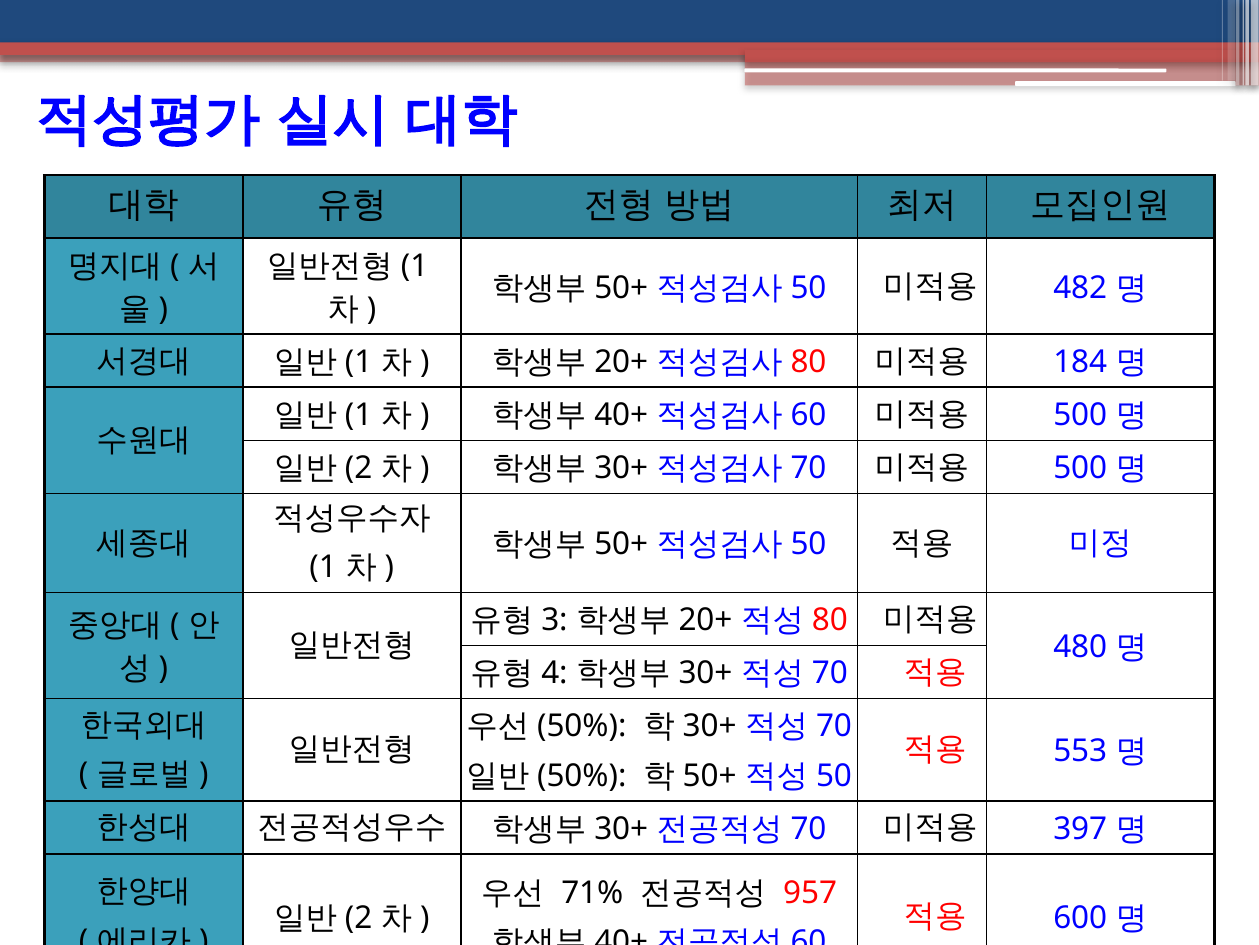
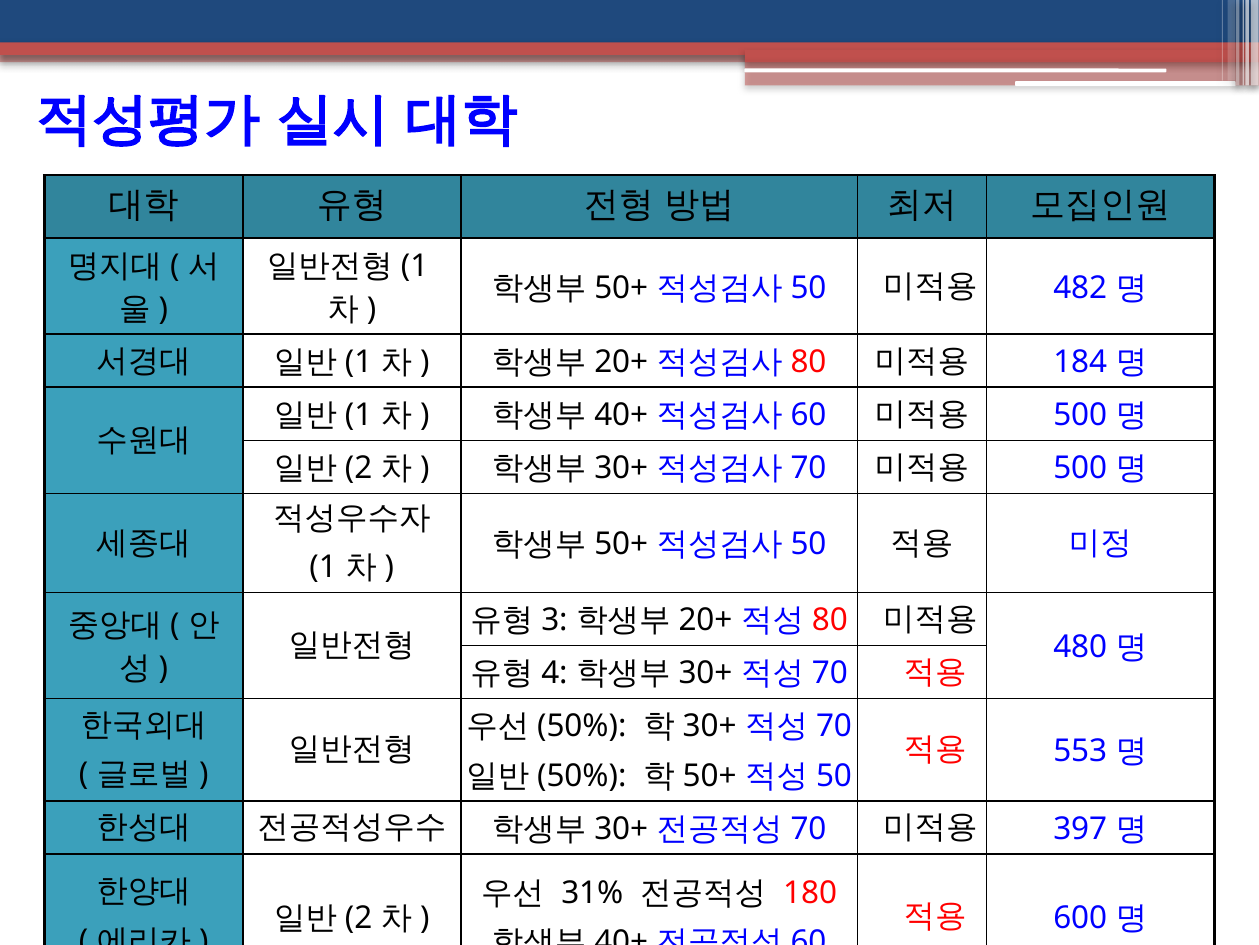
71%: 71% -> 31%
957: 957 -> 180
